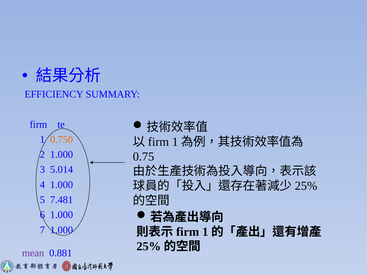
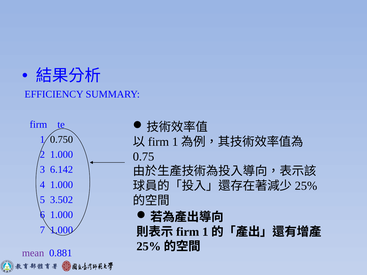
0.750 colour: orange -> black
5.014: 5.014 -> 6.142
7.481: 7.481 -> 3.502
